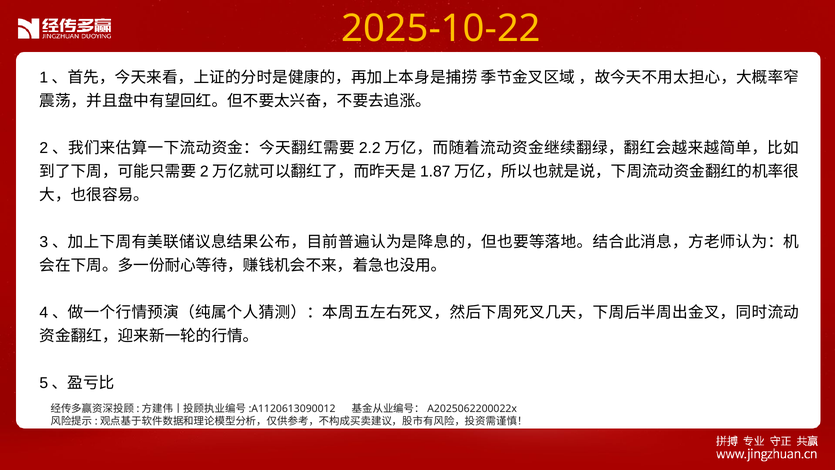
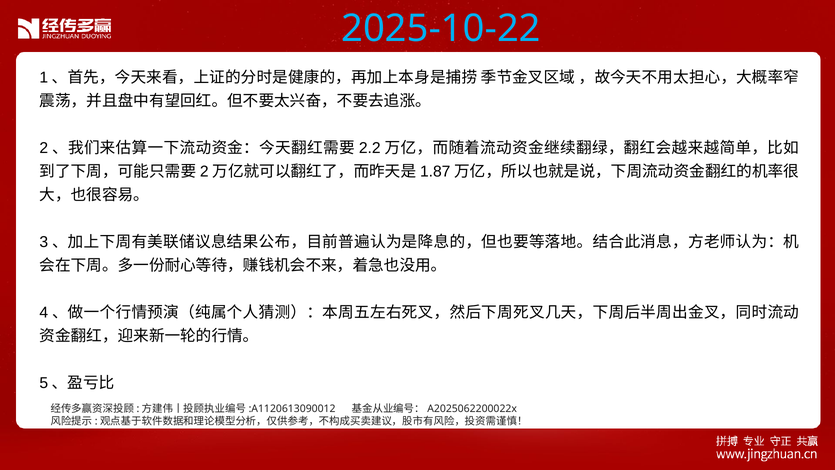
2025-10-22 colour: yellow -> light blue
